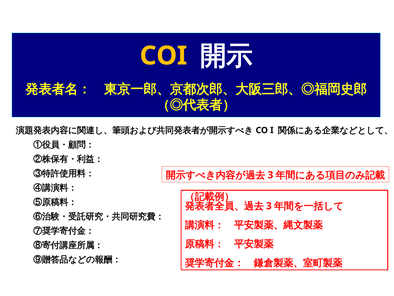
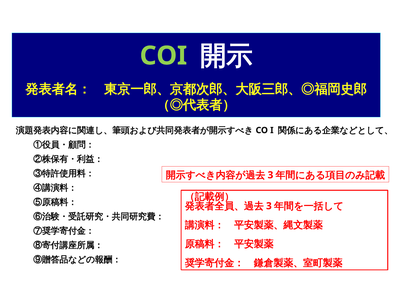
COI colour: yellow -> light green
